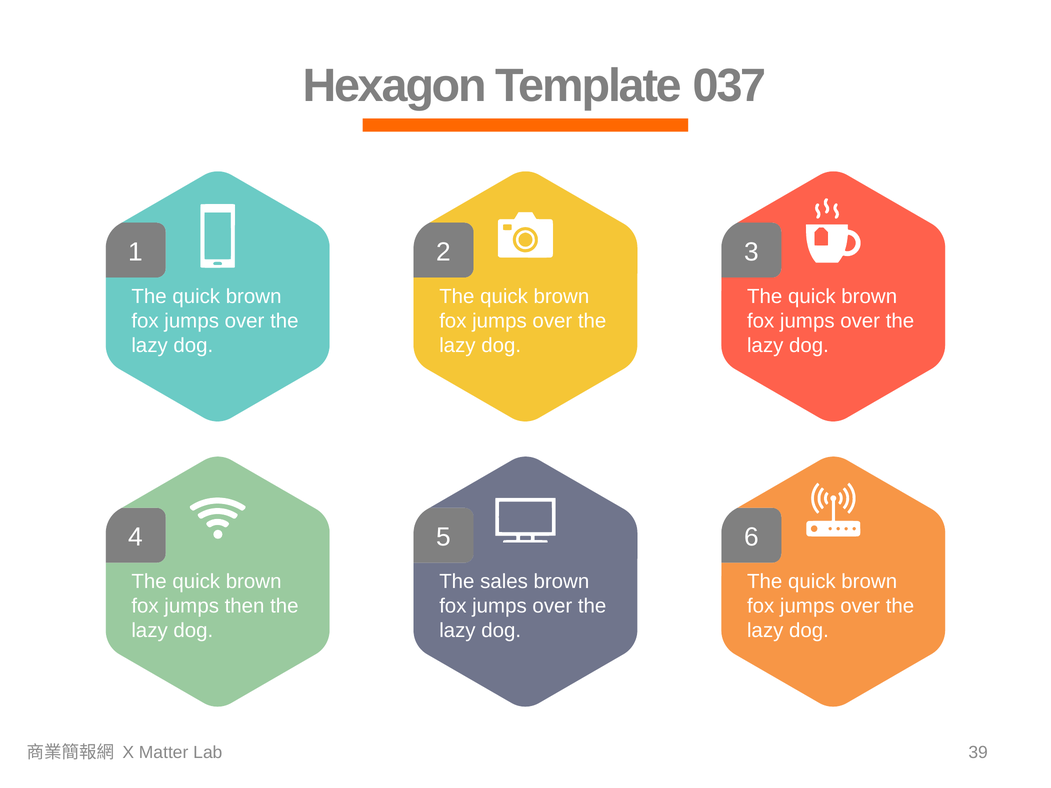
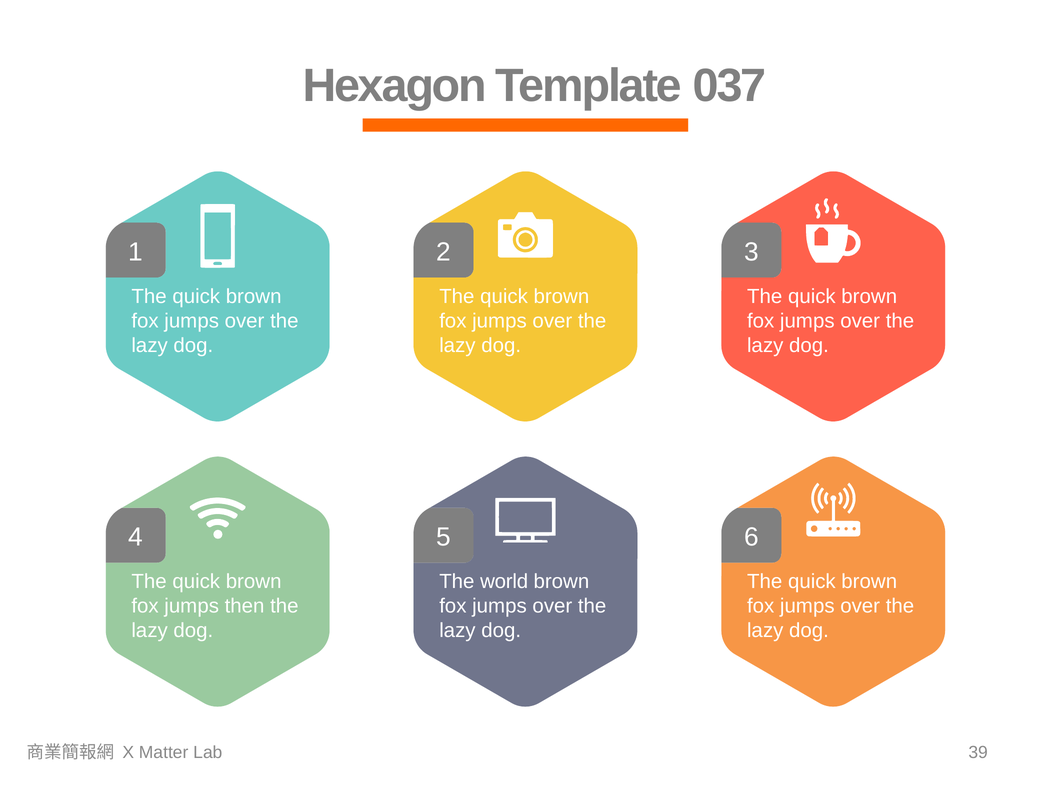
sales: sales -> world
